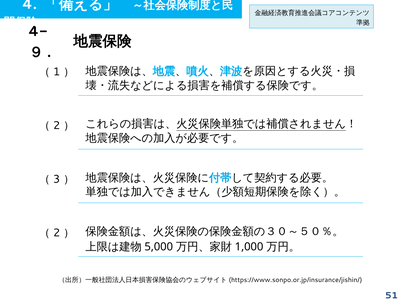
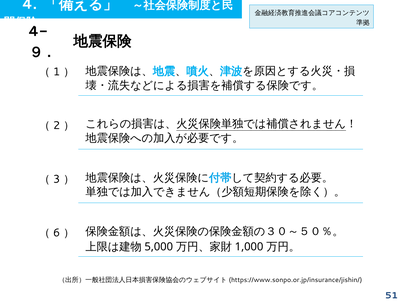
2 at (57, 233): 2 -> 6
